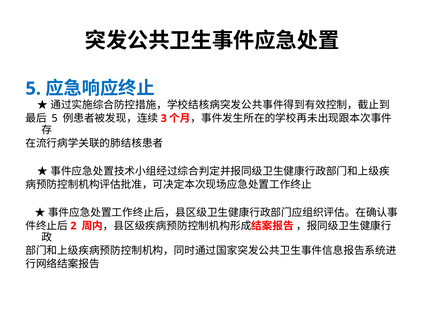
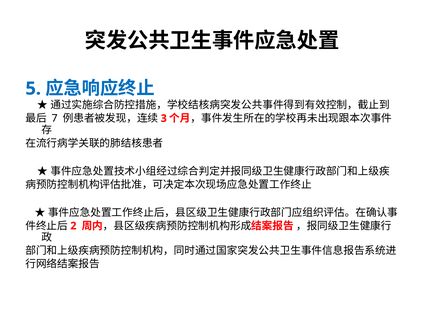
5 at (55, 118): 5 -> 7
